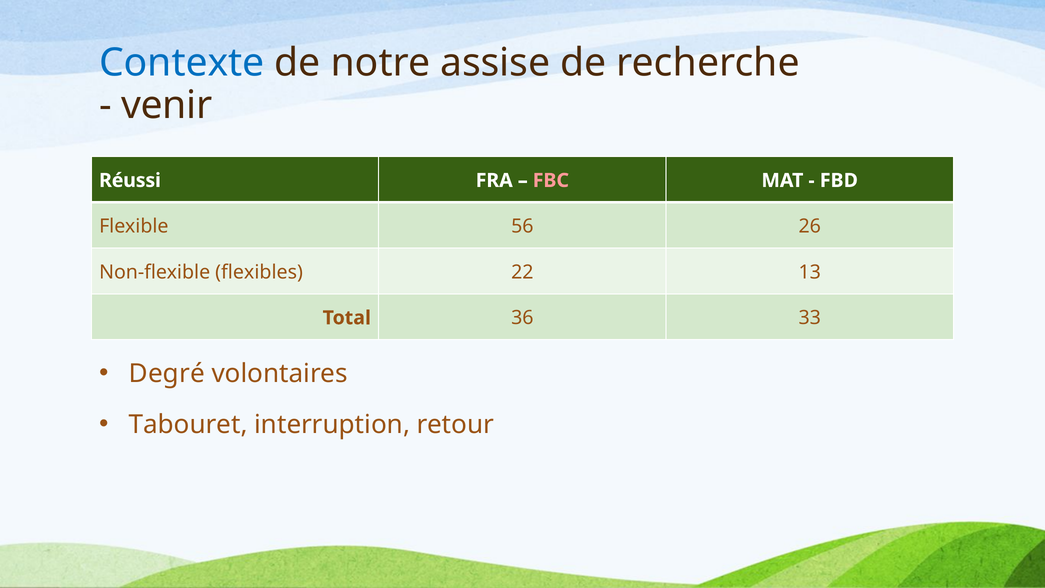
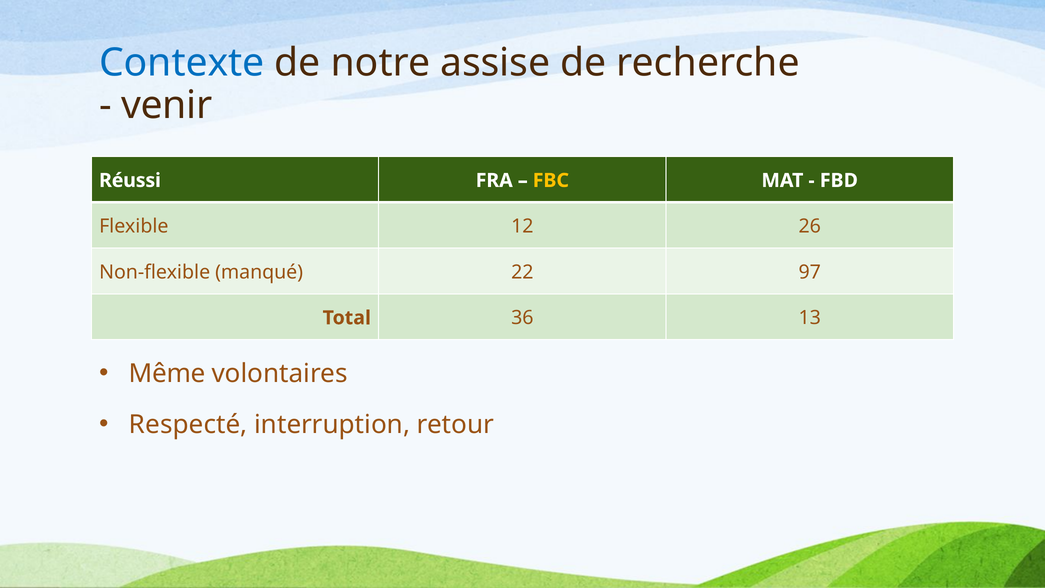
FBC colour: pink -> yellow
56: 56 -> 12
flexibles: flexibles -> manqué
13: 13 -> 97
33: 33 -> 13
Degré: Degré -> Même
Tabouret: Tabouret -> Respecté
